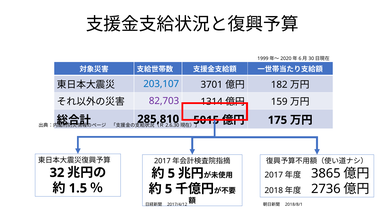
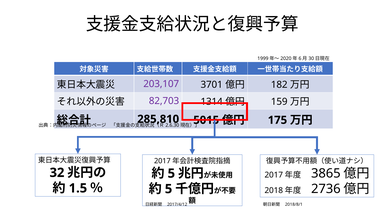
203,107 colour: blue -> purple
